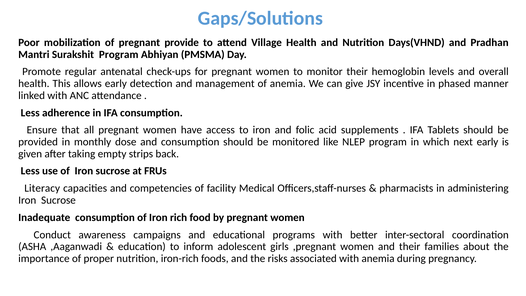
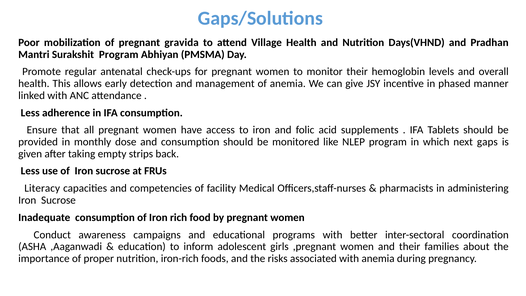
provide: provide -> gravida
next early: early -> gaps
